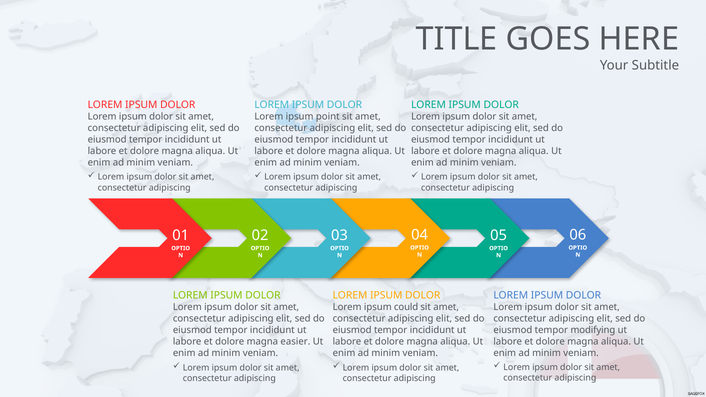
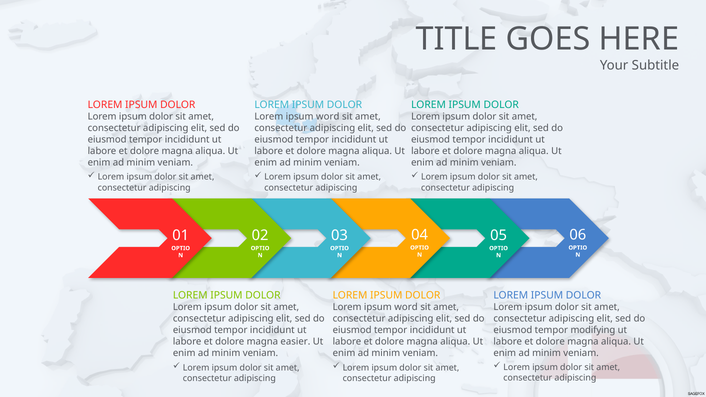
point at (328, 117): point -> word
could at (406, 307): could -> word
